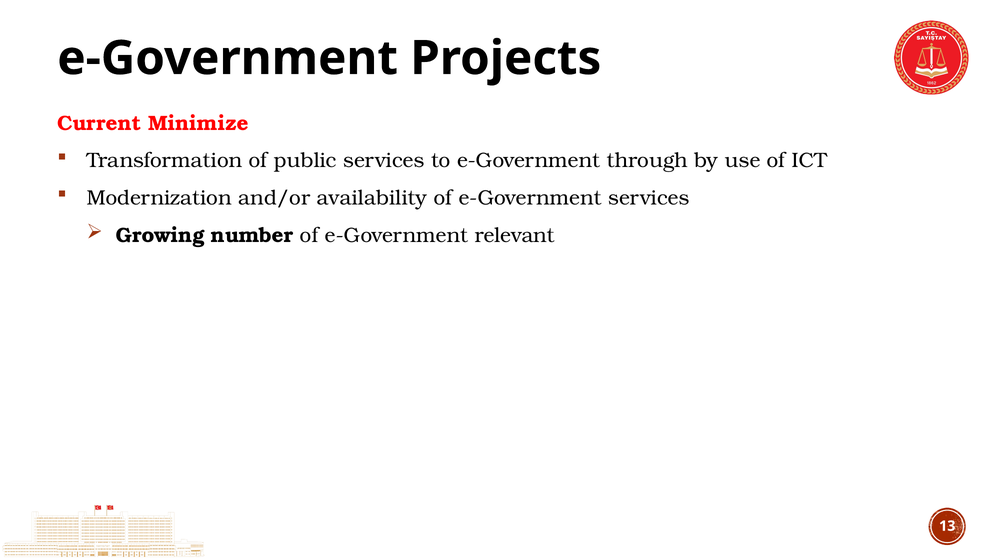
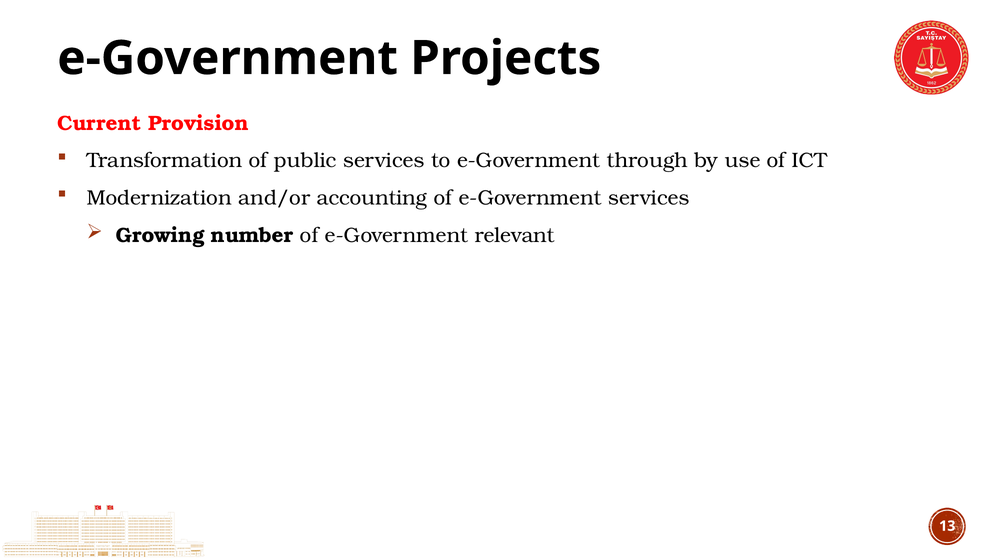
Minimize: Minimize -> Provision
availability: availability -> accounting
